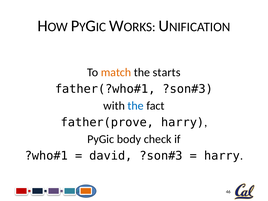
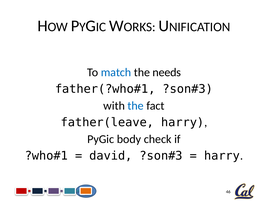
match colour: orange -> blue
starts: starts -> needs
father(prove: father(prove -> father(leave
